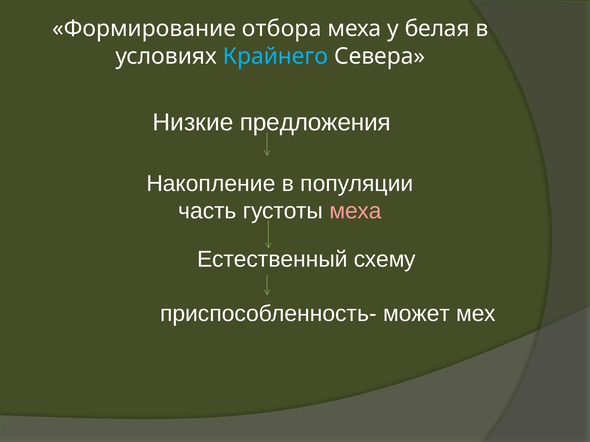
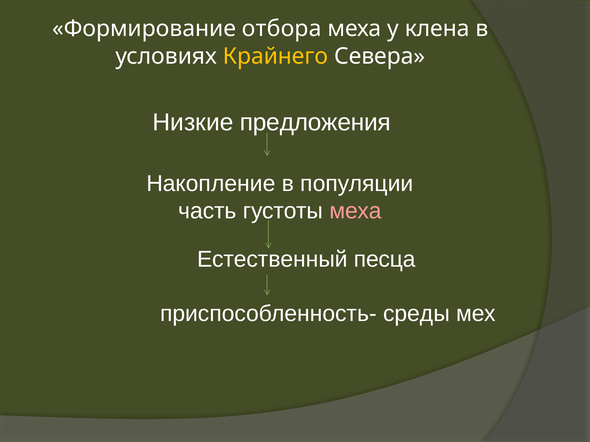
белая: белая -> клена
Крайнего colour: light blue -> yellow
схему: схему -> песца
может: может -> среды
